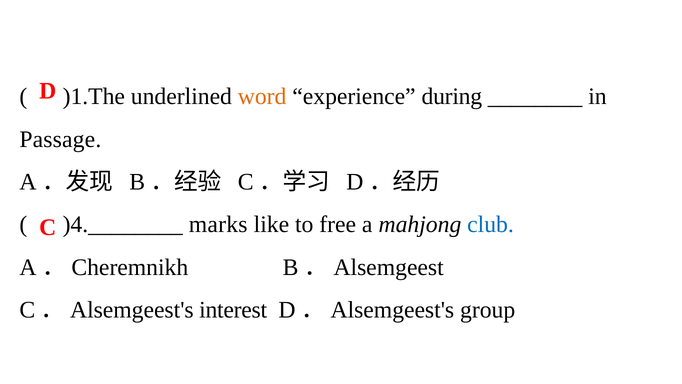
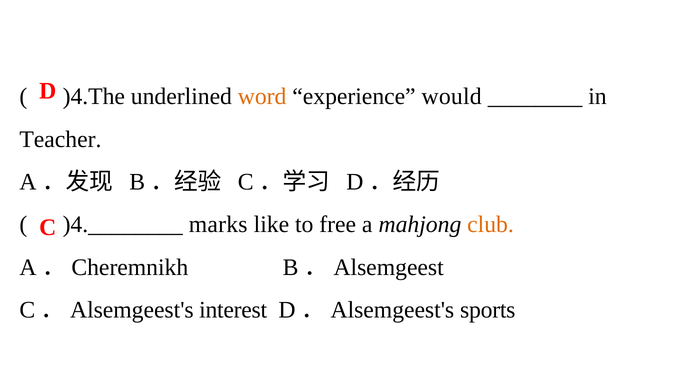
)1.The: )1.The -> )4.The
during: during -> would
Passage: Passage -> Teacher
club colour: blue -> orange
group: group -> sports
